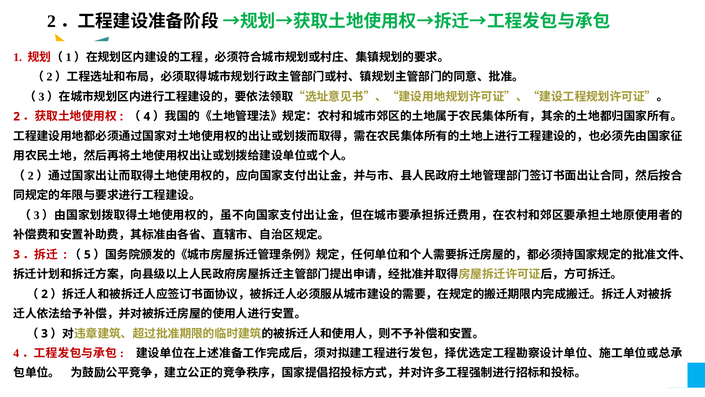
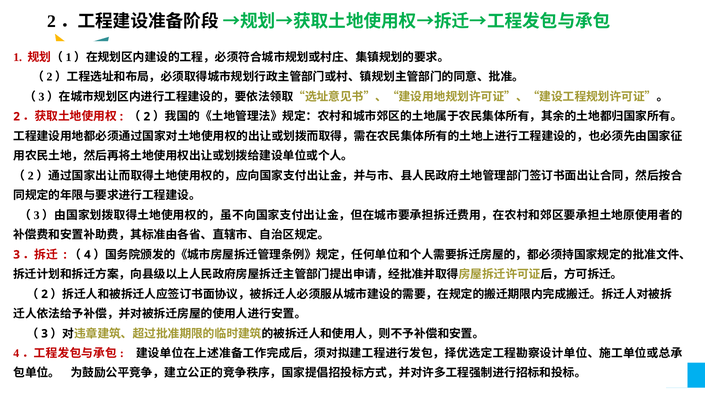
4 at (147, 116): 4 -> 2
5: 5 -> 4
